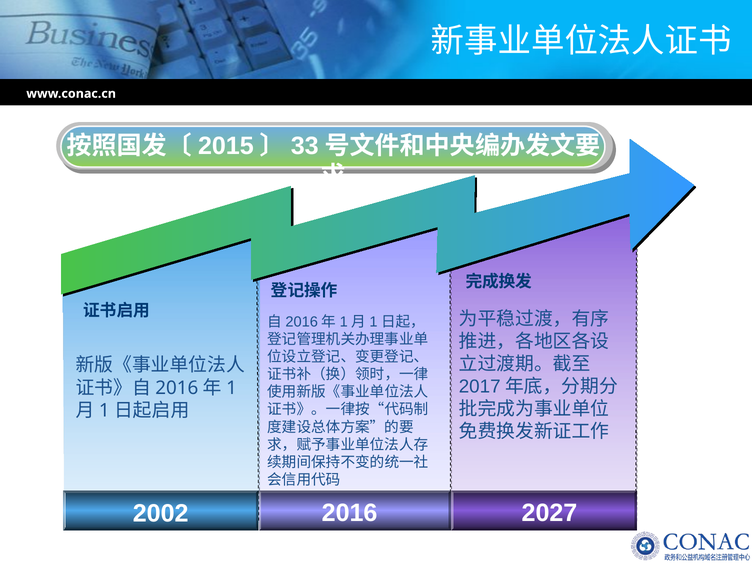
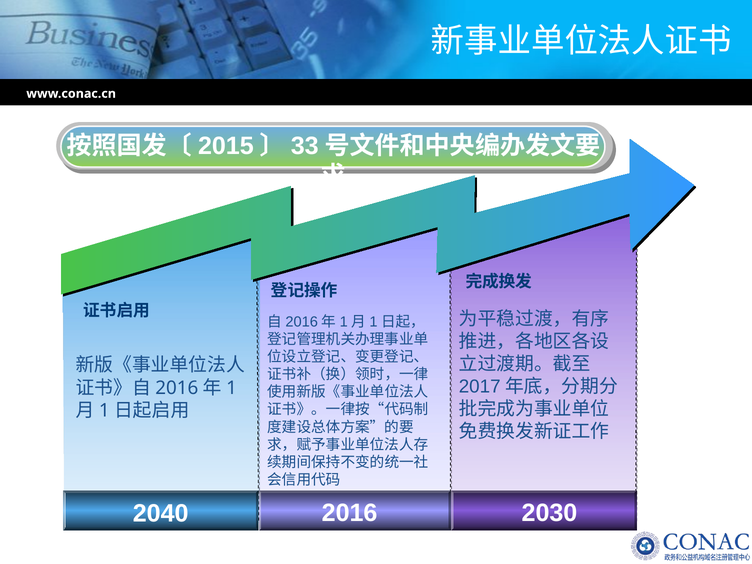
2002: 2002 -> 2040
2027: 2027 -> 2030
